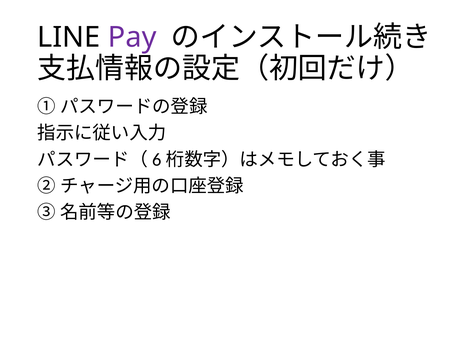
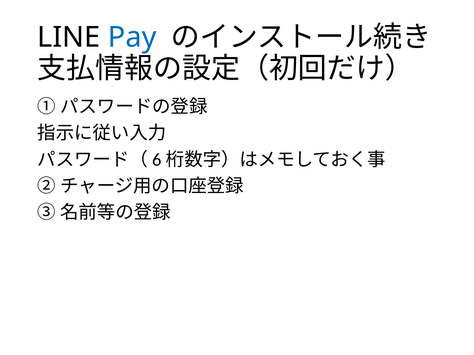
Pay colour: purple -> blue
